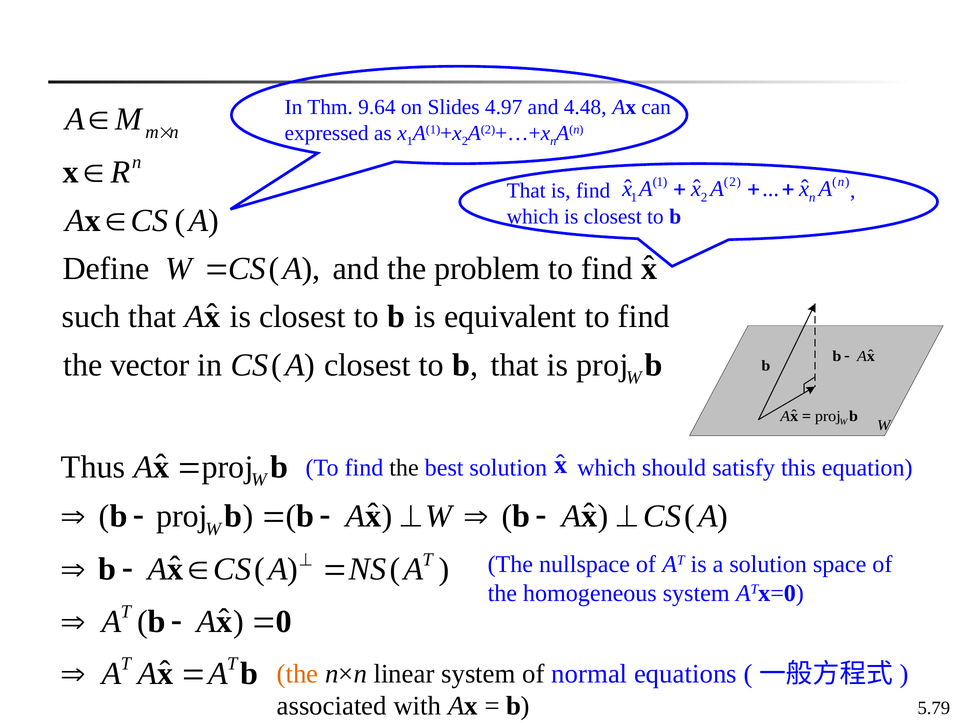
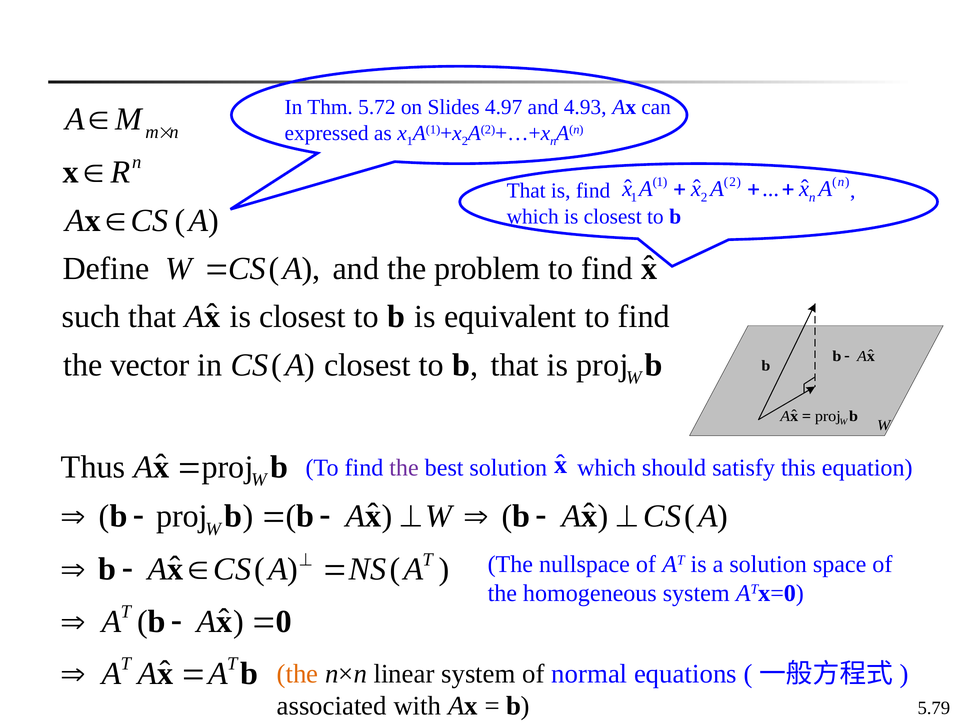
9.64: 9.64 -> 5.72
4.48: 4.48 -> 4.93
the at (404, 468) colour: black -> purple
